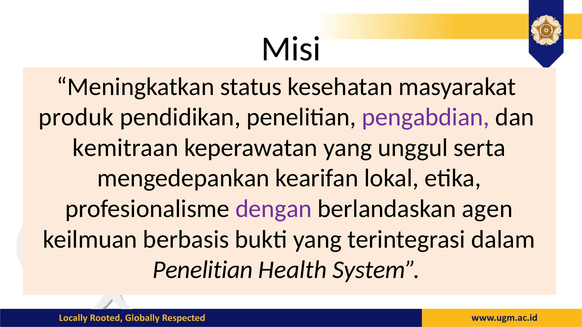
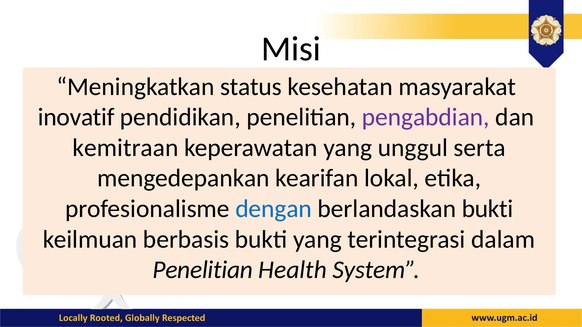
produk: produk -> inovatif
dengan colour: purple -> blue
berlandaskan agen: agen -> bukti
